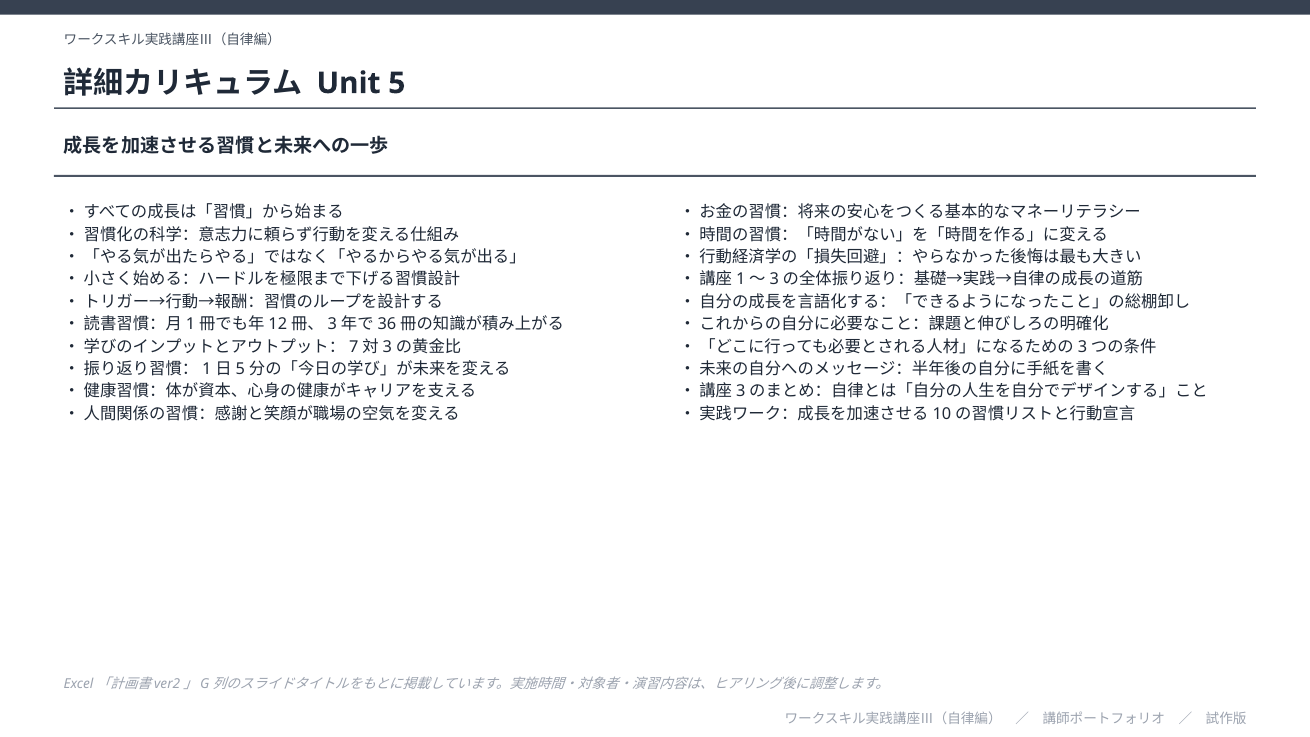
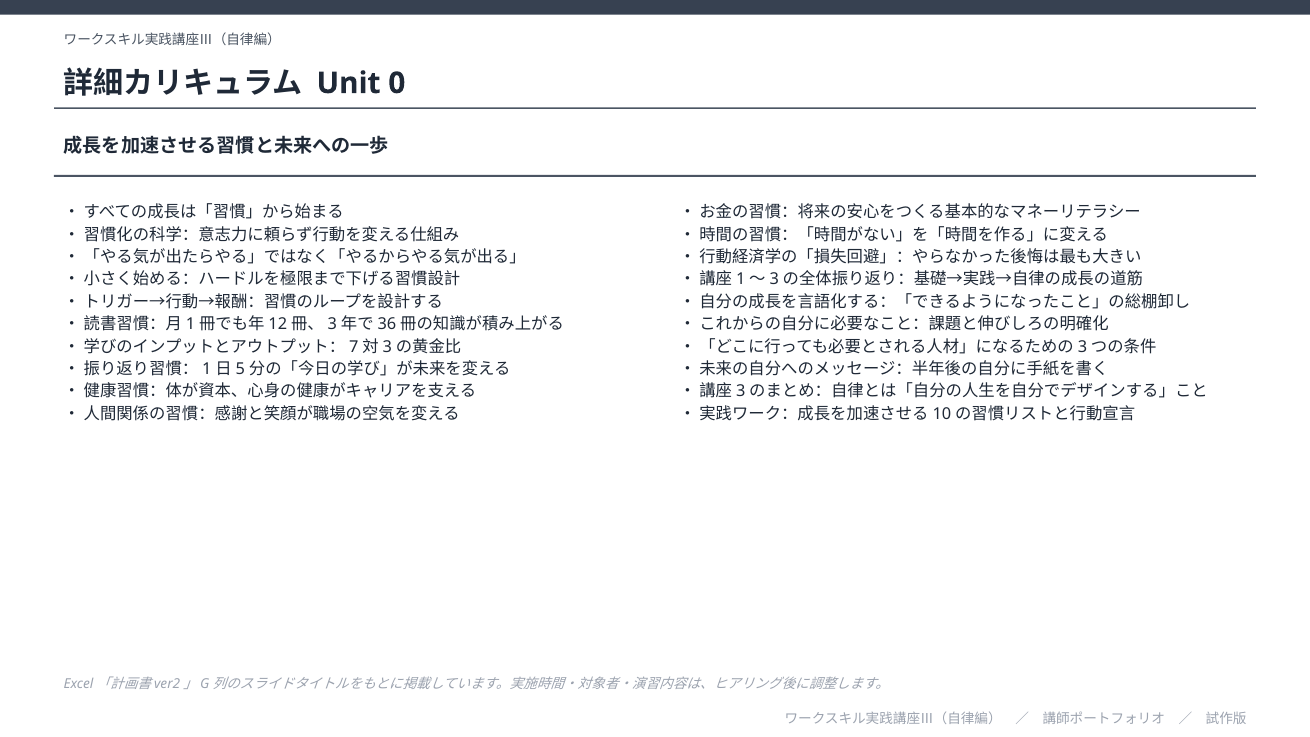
5: 5 -> 0
